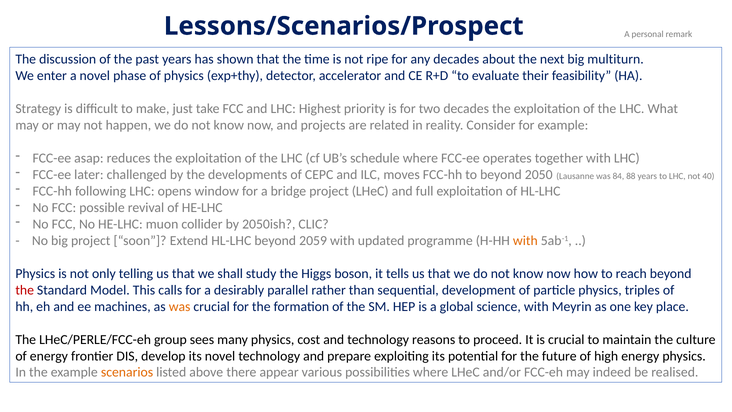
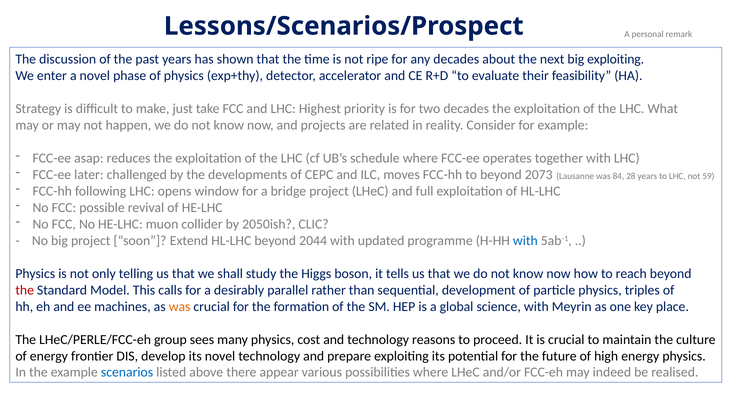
big multiturn: multiturn -> exploiting
2050: 2050 -> 2073
88: 88 -> 28
40: 40 -> 59
2059: 2059 -> 2044
with at (525, 240) colour: orange -> blue
scenarios colour: orange -> blue
